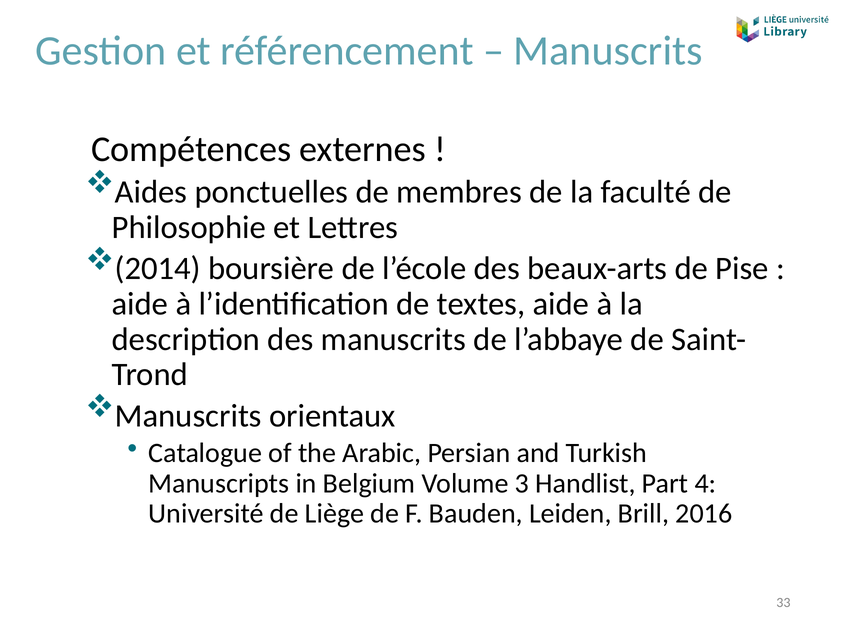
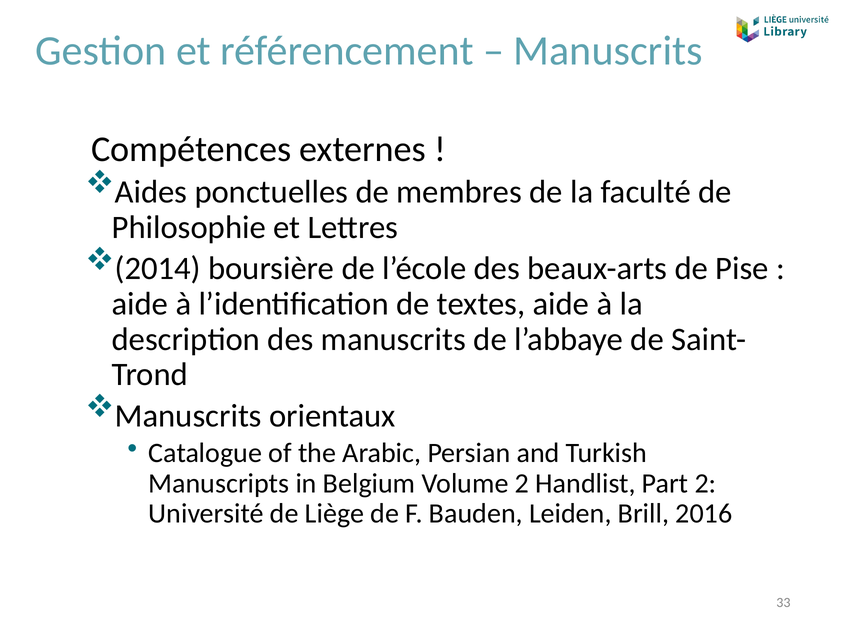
Volume 3: 3 -> 2
Part 4: 4 -> 2
